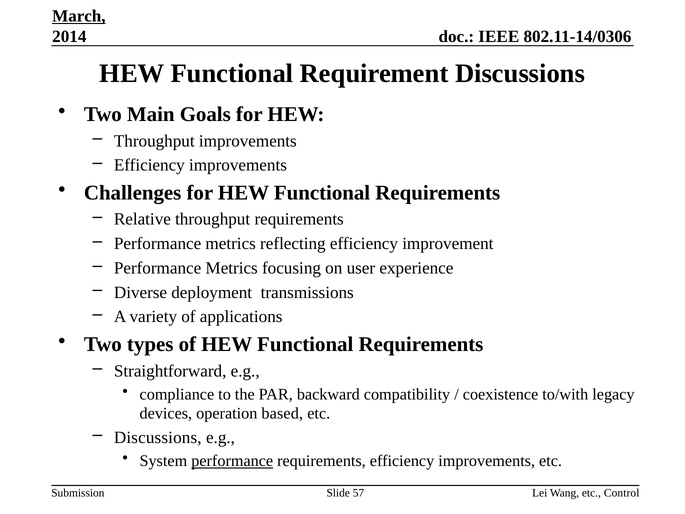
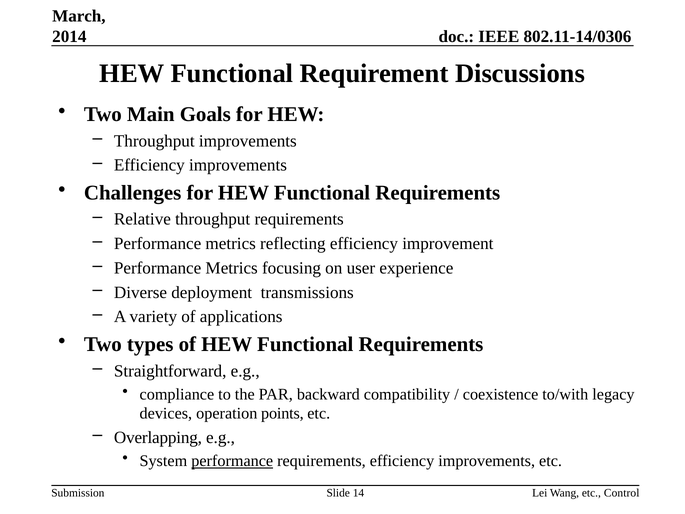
March underline: present -> none
based: based -> points
Discussions at (158, 437): Discussions -> Overlapping
57: 57 -> 14
